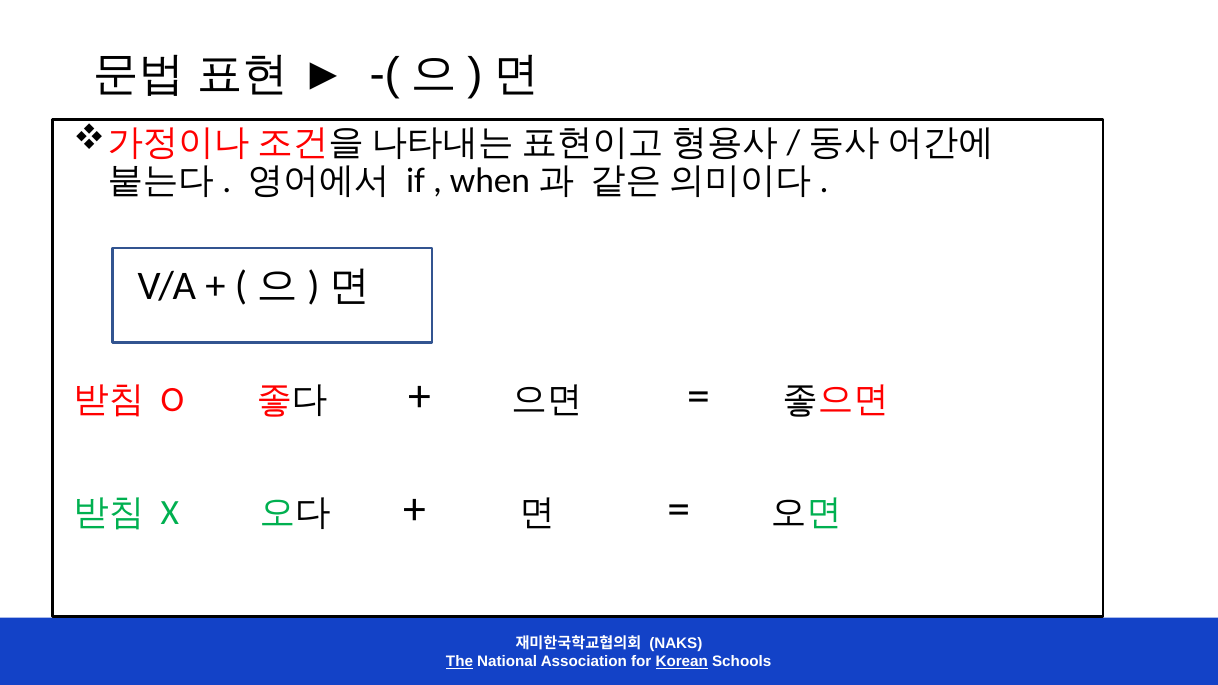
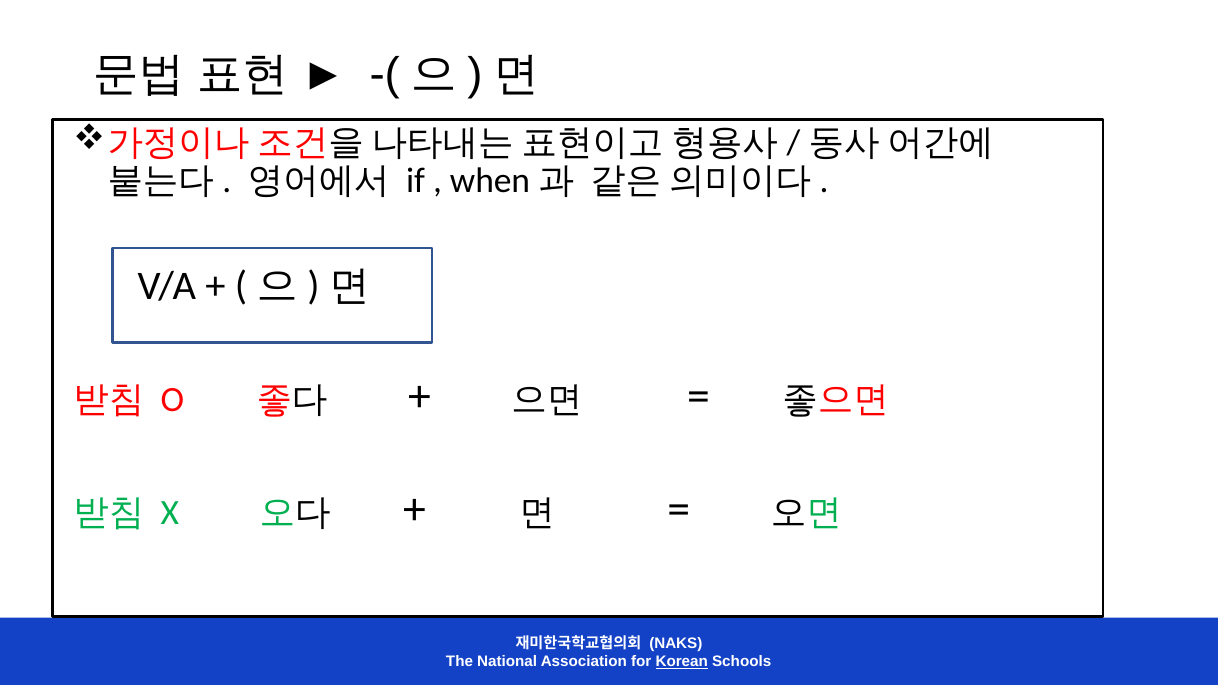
The underline: present -> none
